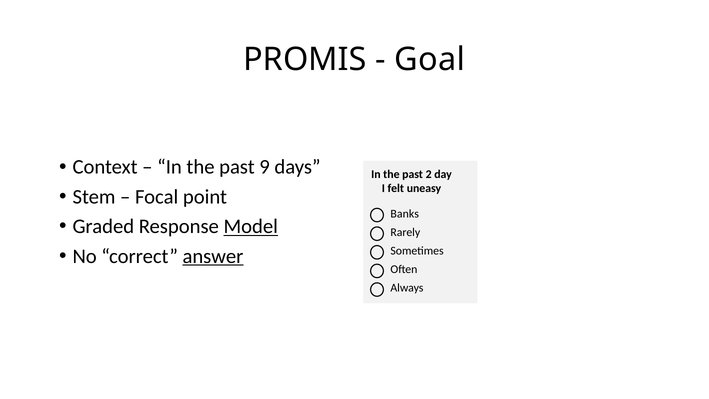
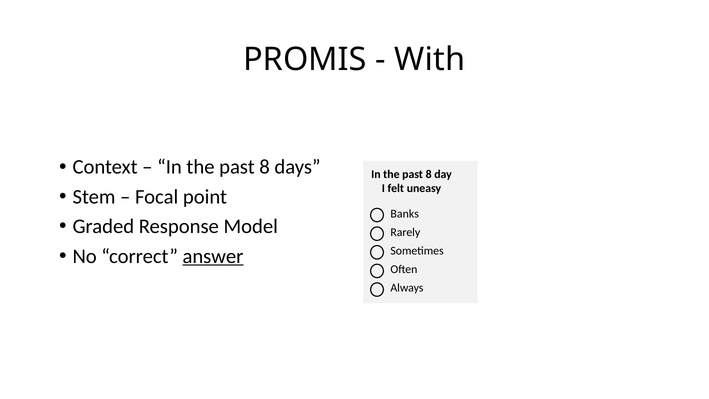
Goal: Goal -> With
9 at (265, 167): 9 -> 8
2 at (429, 174): 2 -> 8
Model underline: present -> none
